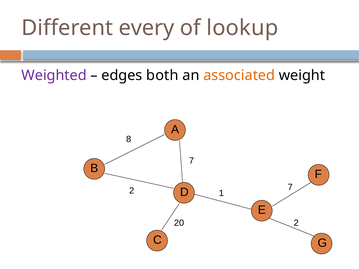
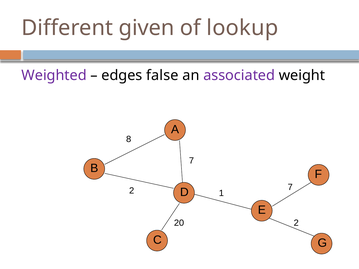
every: every -> given
both: both -> false
associated colour: orange -> purple
